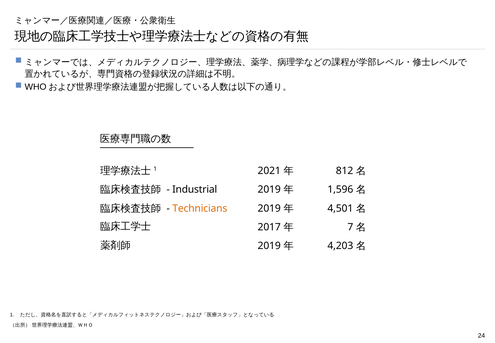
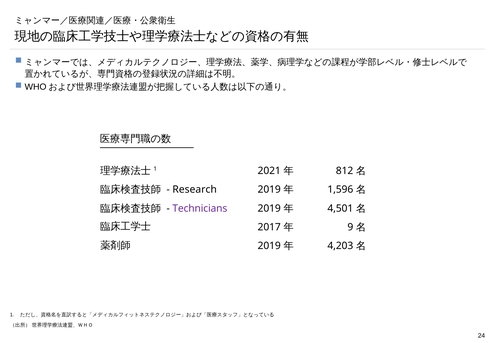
Industrial: Industrial -> Research
Technicians colour: orange -> purple
7: 7 -> 9
